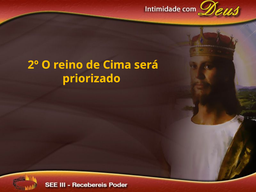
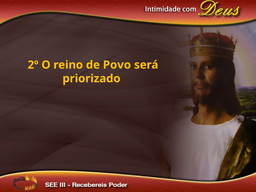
Cima: Cima -> Povo
